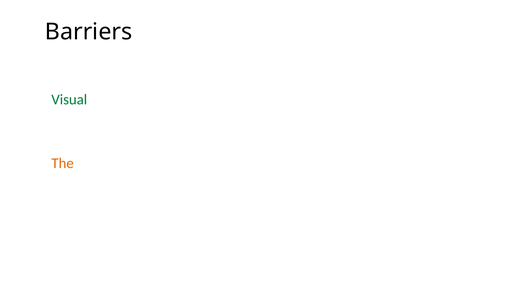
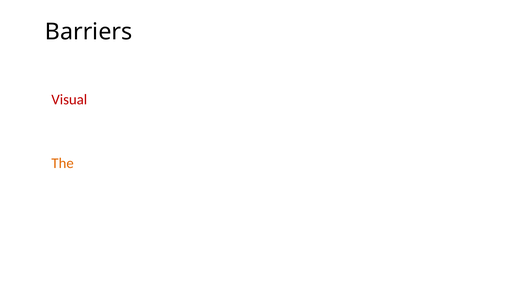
Visual colour: green -> red
